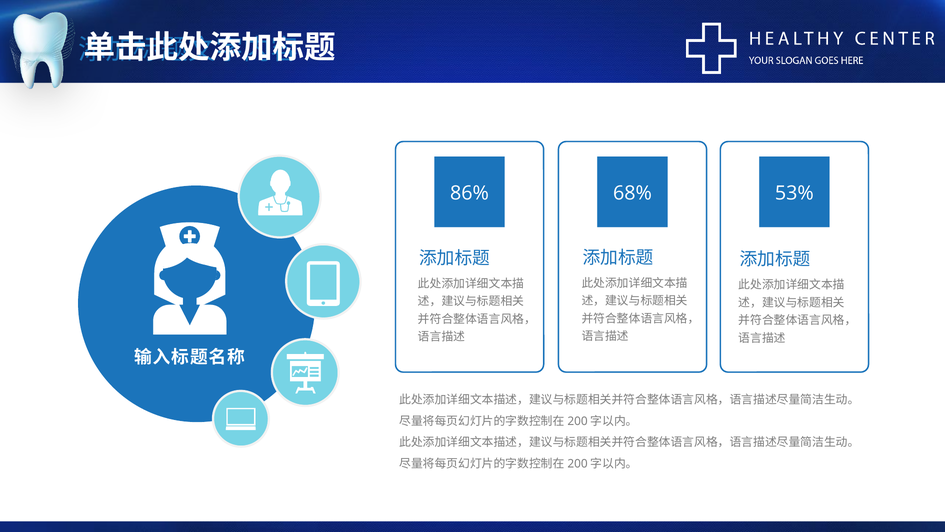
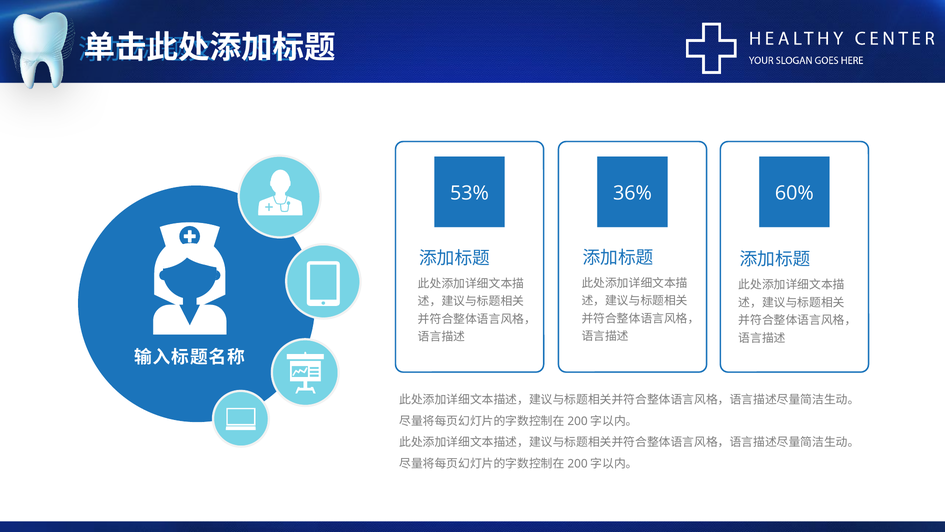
86%: 86% -> 53%
68%: 68% -> 36%
53%: 53% -> 60%
